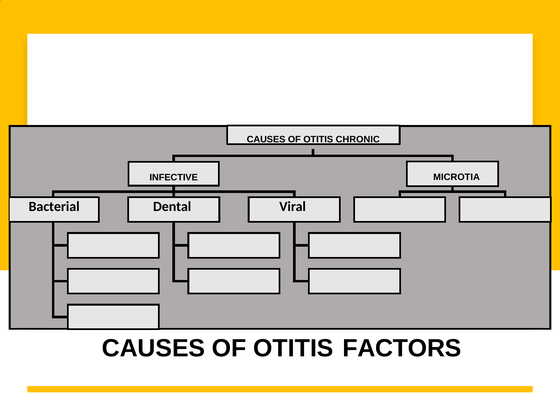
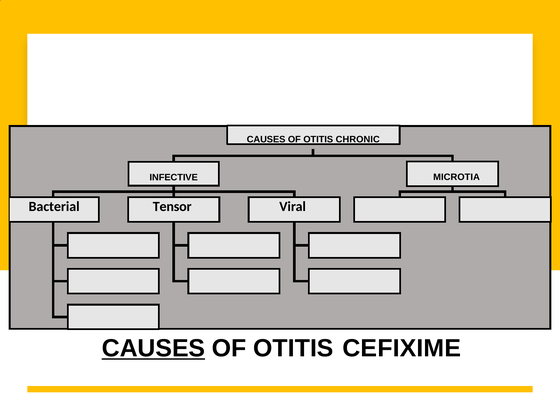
Dental: Dental -> Tensor
CAUSES at (153, 348) underline: none -> present
FACTORS: FACTORS -> CEFIXIME
